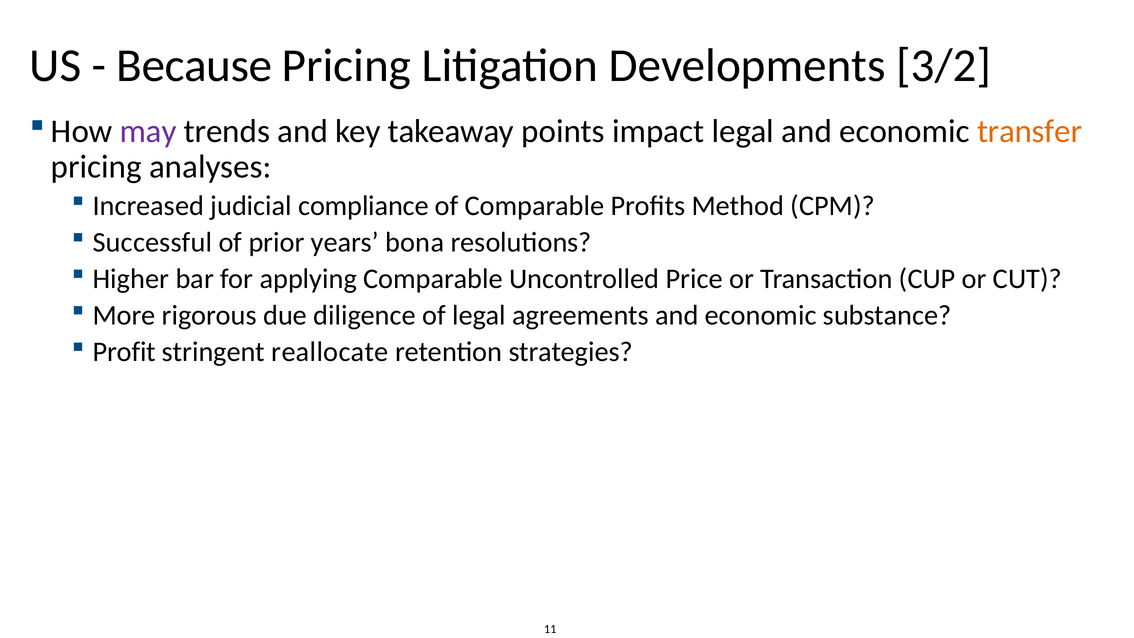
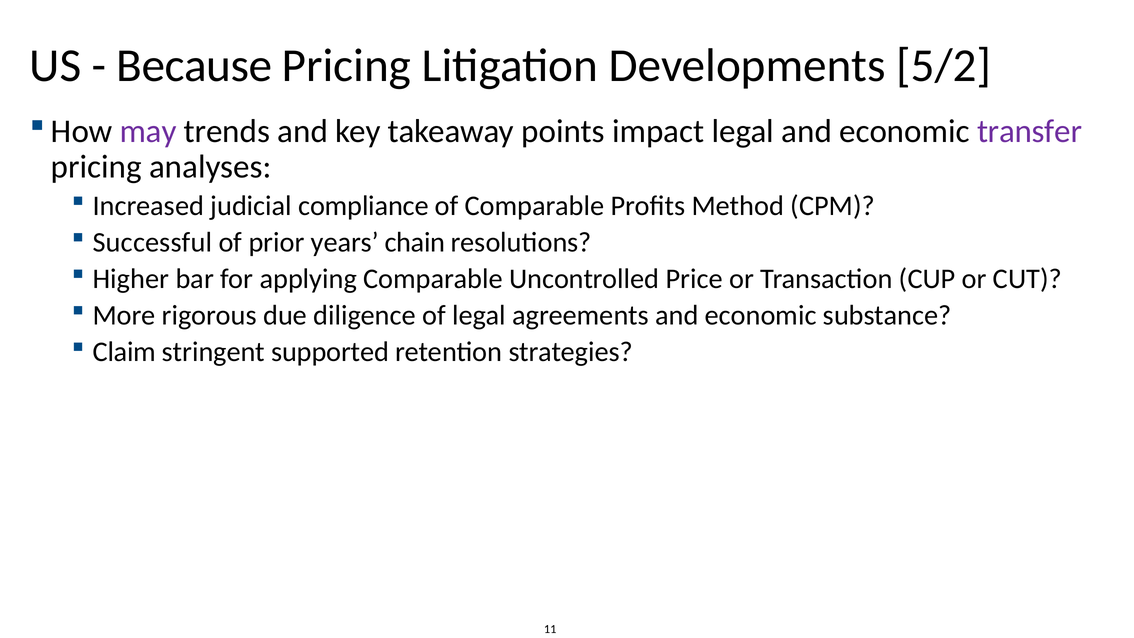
3/2: 3/2 -> 5/2
transfer colour: orange -> purple
bona: bona -> chain
Profit: Profit -> Claim
reallocate: reallocate -> supported
